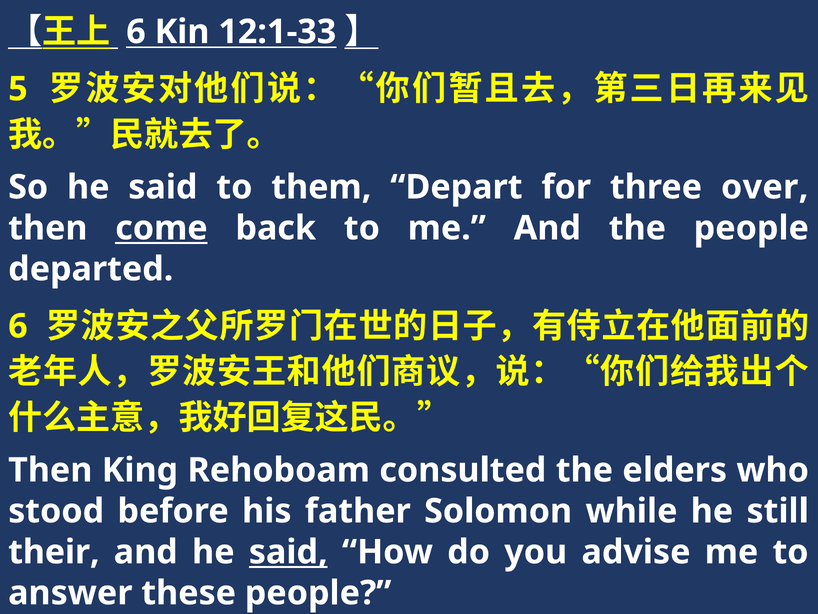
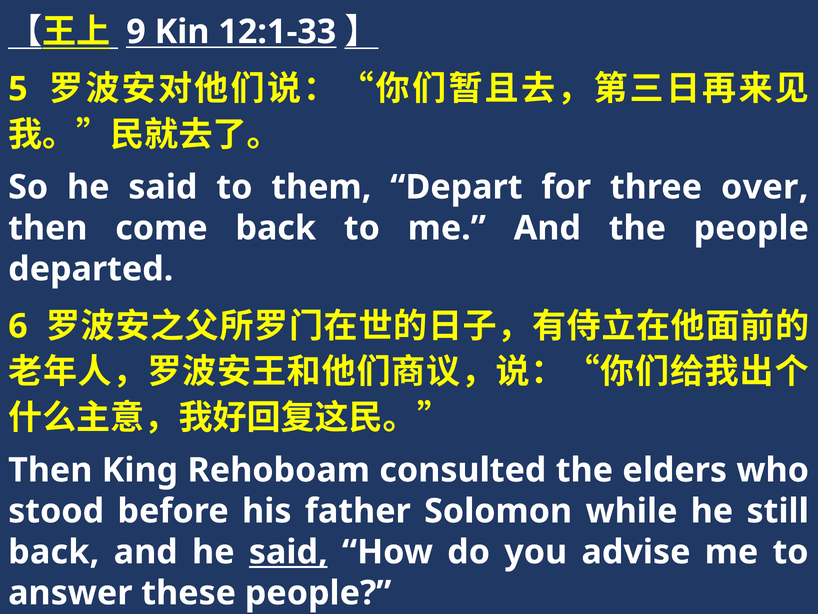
6 at (136, 32): 6 -> 9
come underline: present -> none
their at (54, 552): their -> back
